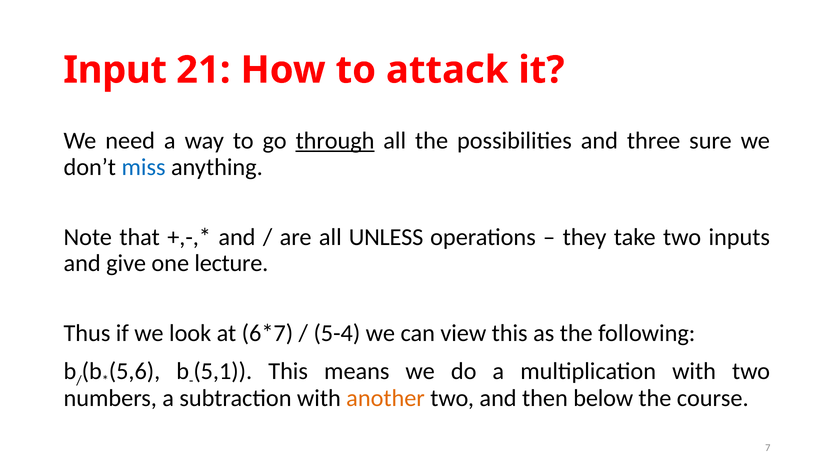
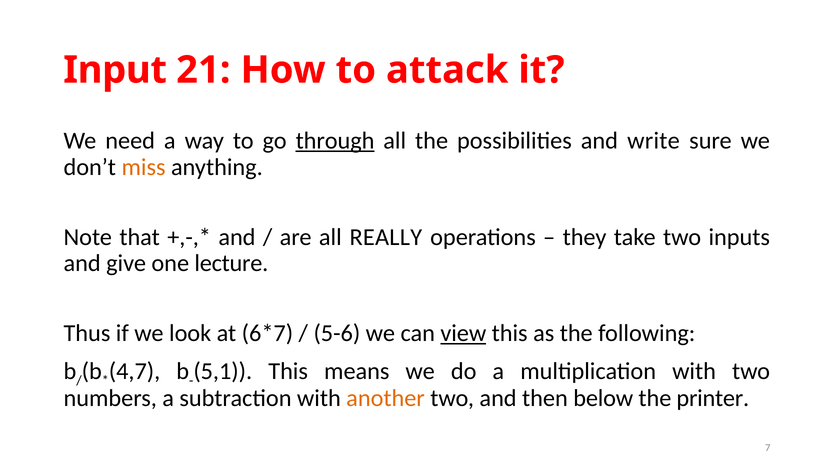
three: three -> write
miss colour: blue -> orange
UNLESS: UNLESS -> REALLY
5-4: 5-4 -> 5-6
view underline: none -> present
5,6: 5,6 -> 4,7
course: course -> printer
